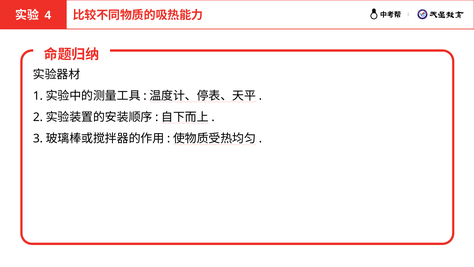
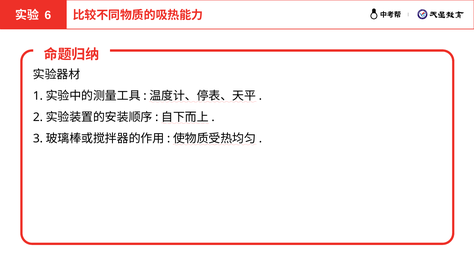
4: 4 -> 6
